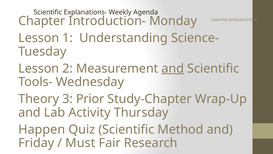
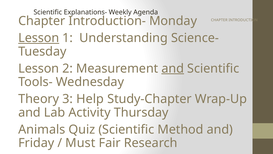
Lesson at (39, 38) underline: none -> present
Prior: Prior -> Help
Happen: Happen -> Animals
